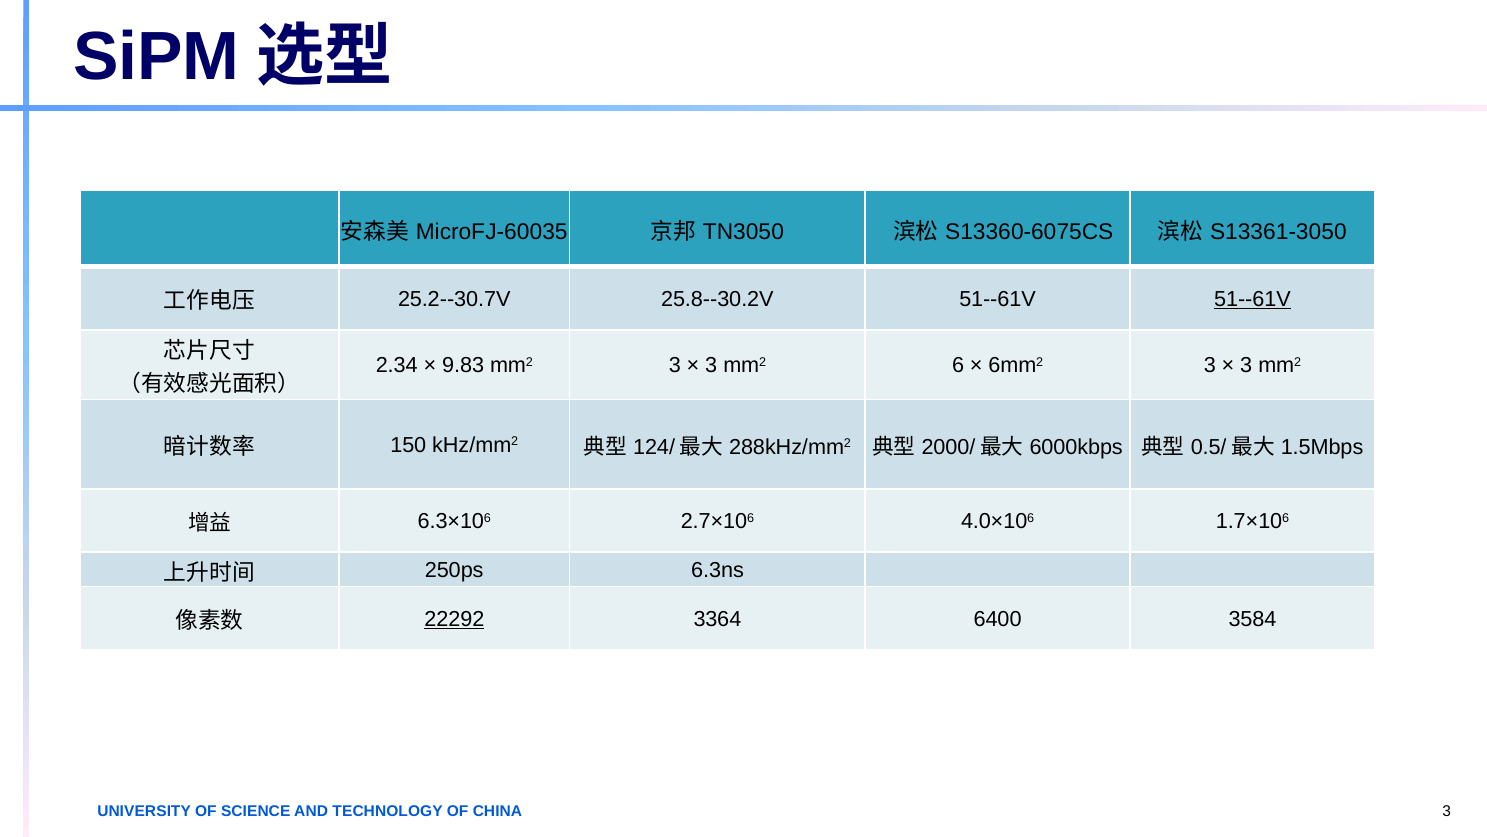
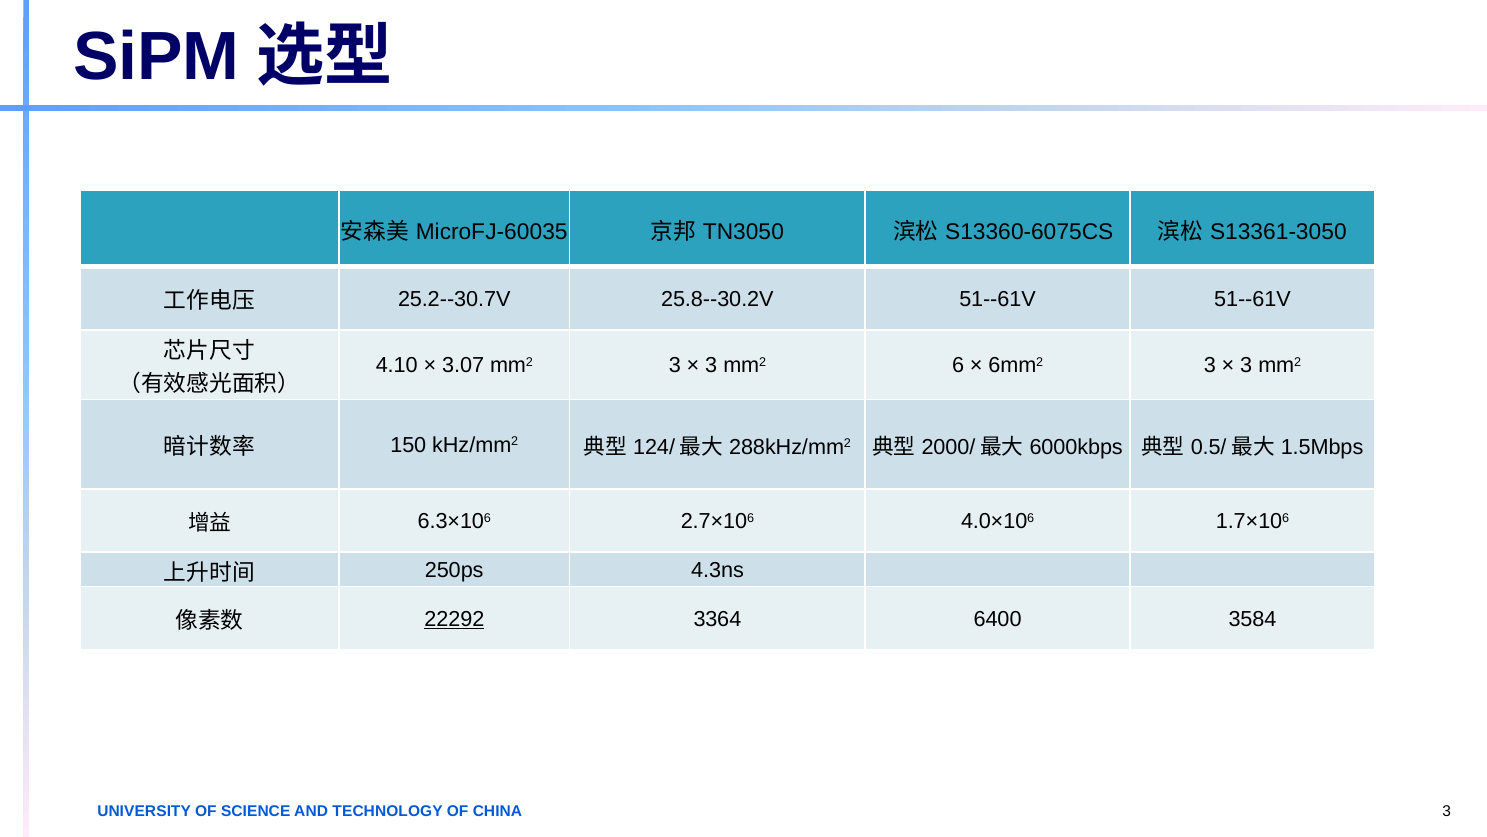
51--61V at (1252, 299) underline: present -> none
2.34: 2.34 -> 4.10
9.83: 9.83 -> 3.07
6.3ns: 6.3ns -> 4.3ns
